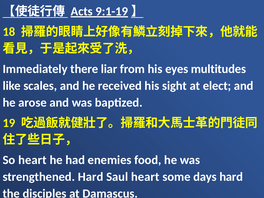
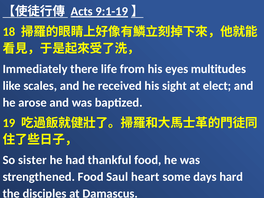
liar: liar -> life
So heart: heart -> sister
enemies: enemies -> thankful
strengthened Hard: Hard -> Food
